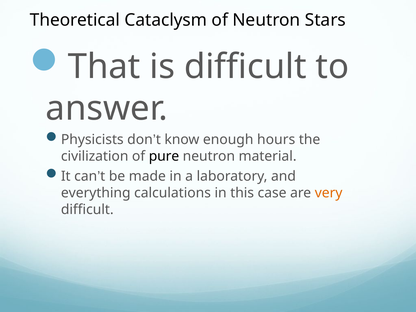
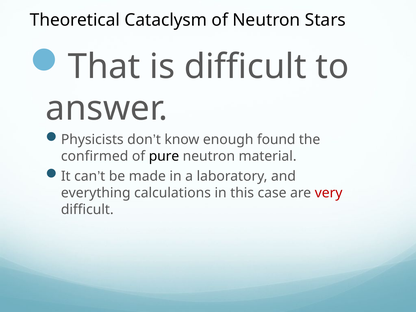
hours: hours -> found
civilization: civilization -> confirmed
very colour: orange -> red
